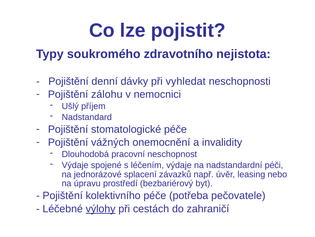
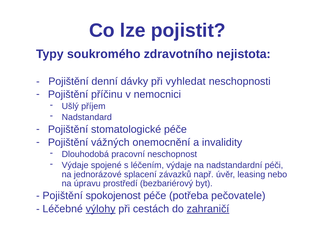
zálohu: zálohu -> příčinu
kolektivního: kolektivního -> spokojenost
zahraničí underline: none -> present
